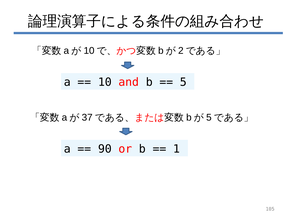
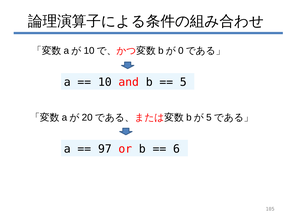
2: 2 -> 0
37: 37 -> 20
90: 90 -> 97
1: 1 -> 6
